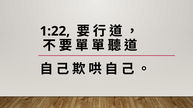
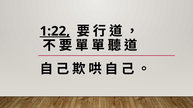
1:22 underline: none -> present
